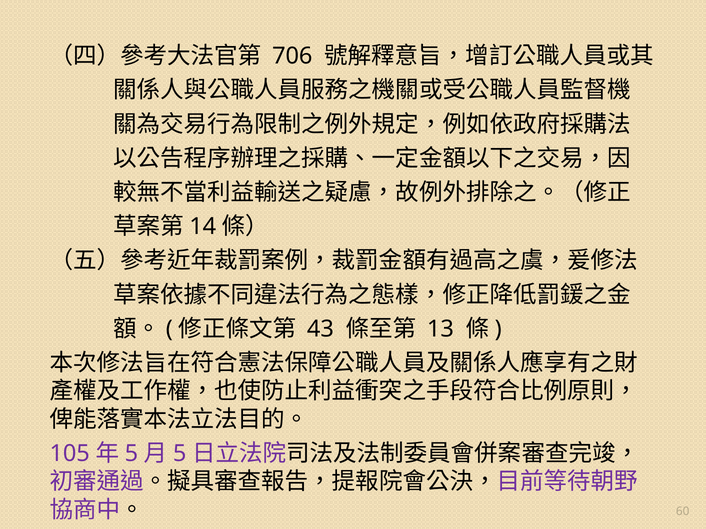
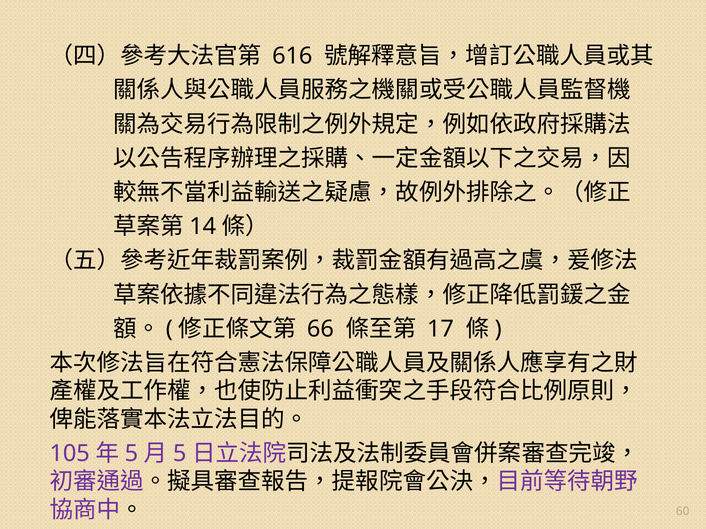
706: 706 -> 616
43: 43 -> 66
13: 13 -> 17
